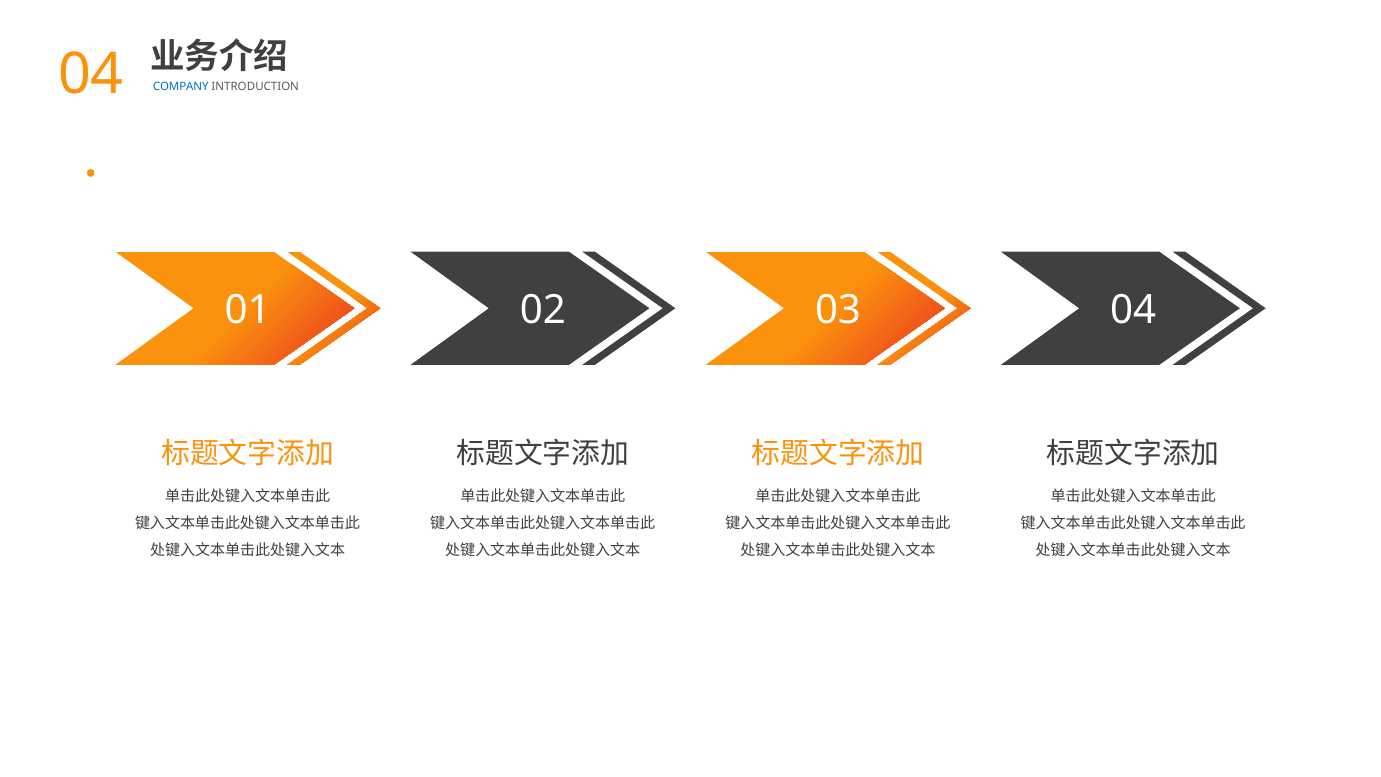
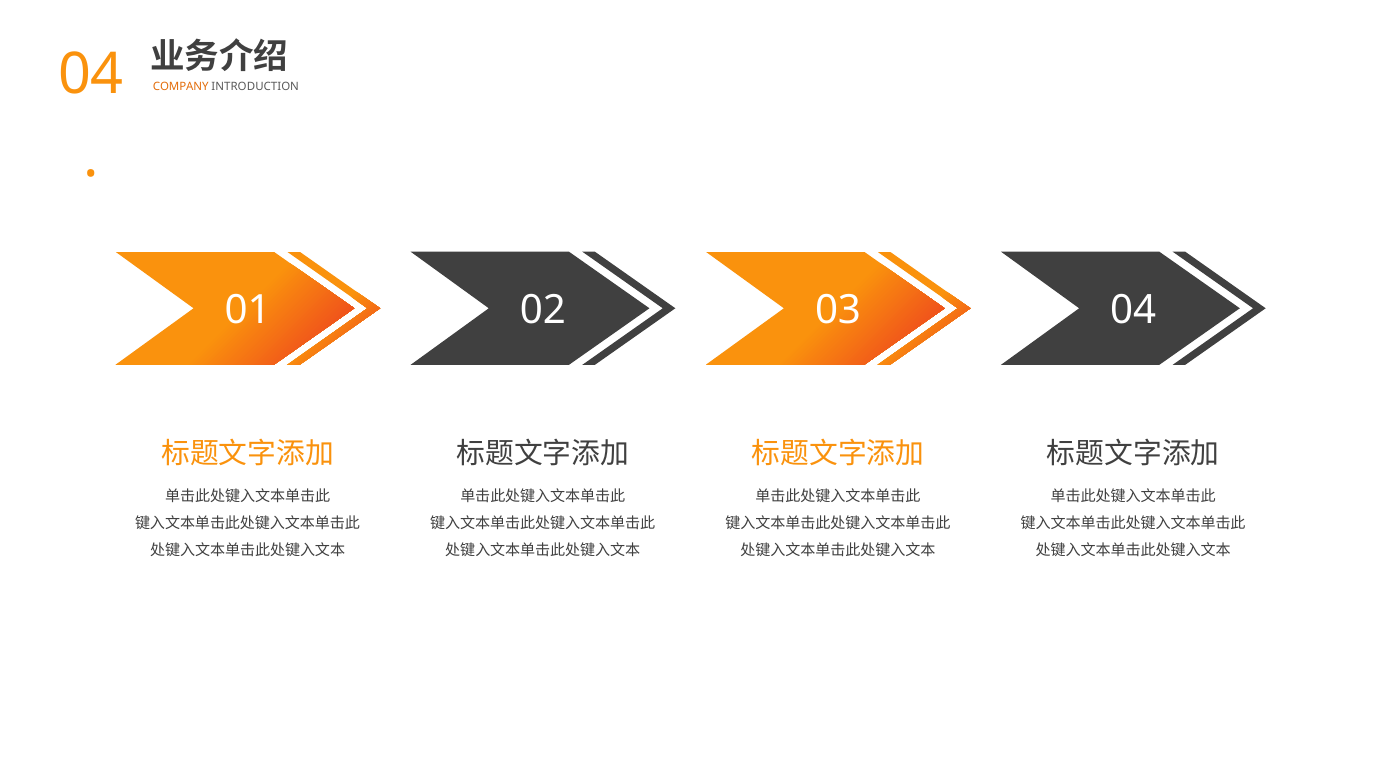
COMPANY colour: blue -> orange
